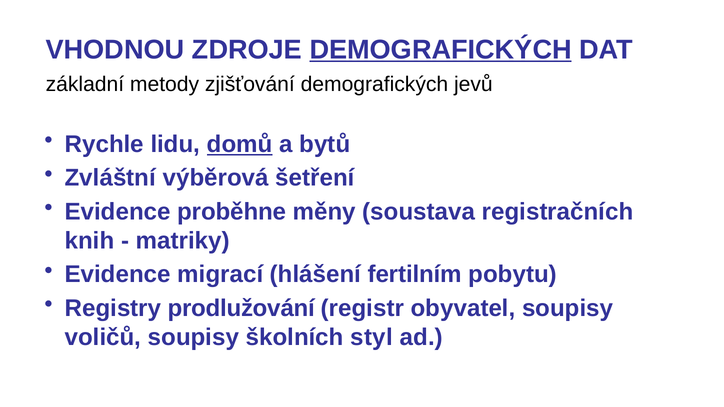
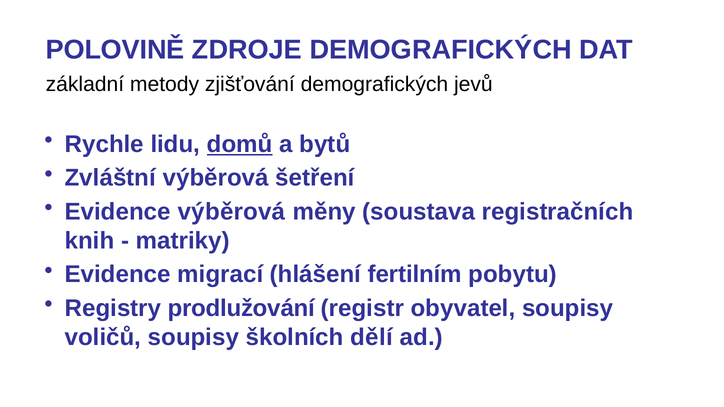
VHODNOU: VHODNOU -> POLOVINĚ
DEMOGRAFICKÝCH at (441, 50) underline: present -> none
Evidence proběhne: proběhne -> výběrová
styl: styl -> dělí
